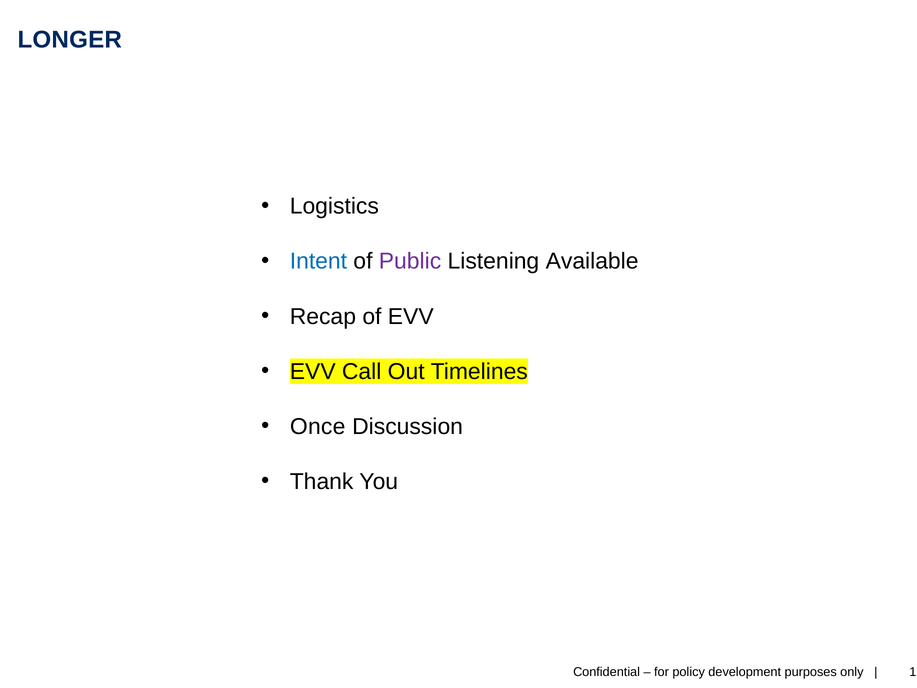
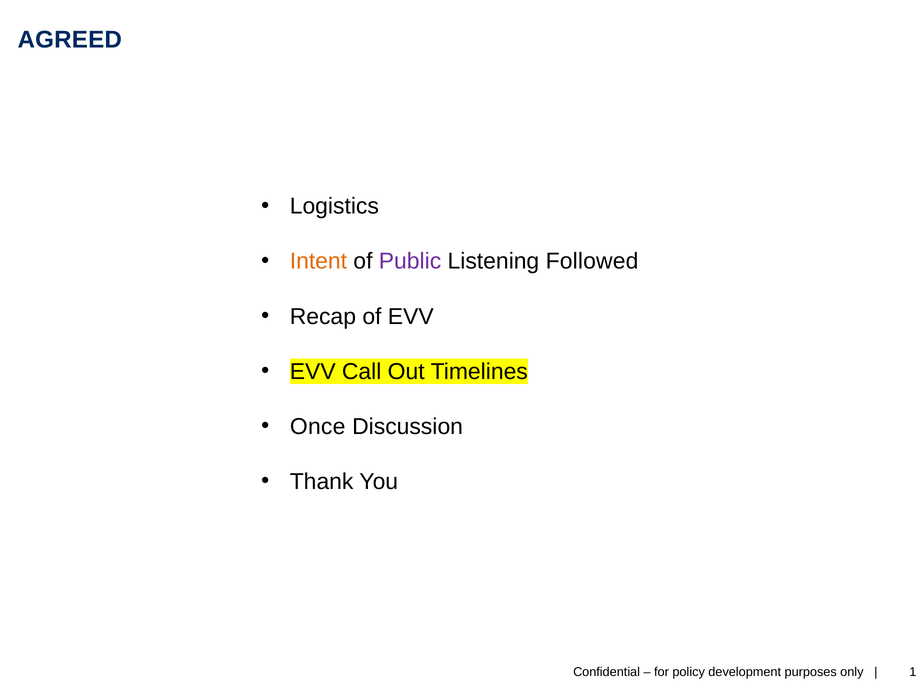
LONGER: LONGER -> AGREED
Intent colour: blue -> orange
Available: Available -> Followed
